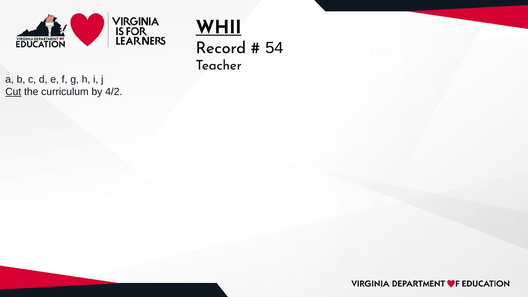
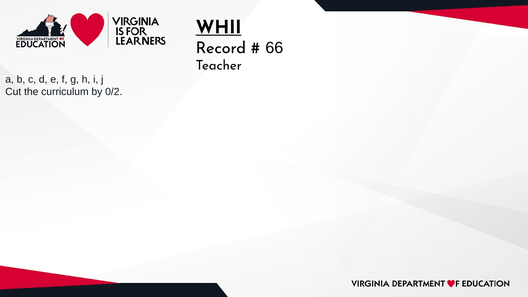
54: 54 -> 66
Cut underline: present -> none
4/2: 4/2 -> 0/2
